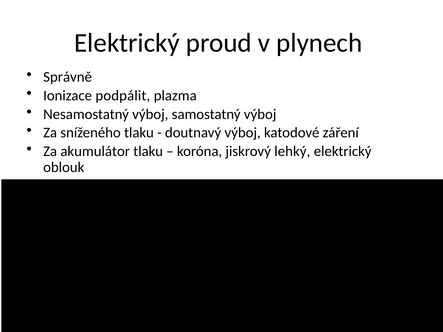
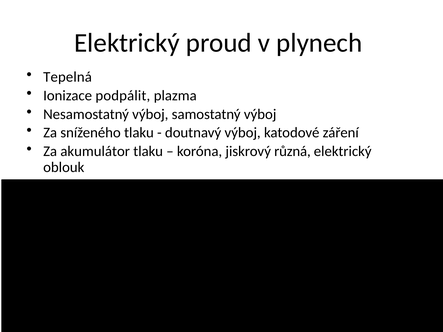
Správně: Správně -> Tepelná
lehký: lehký -> různá
